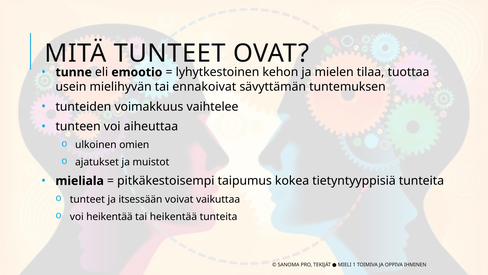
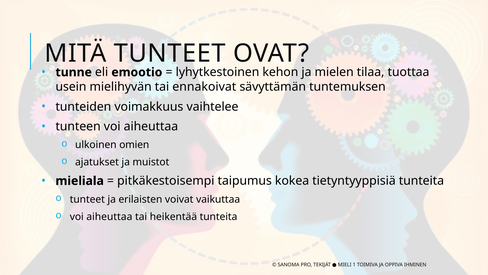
itsessään: itsessään -> erilaisten
heikentää at (109, 216): heikentää -> aiheuttaa
